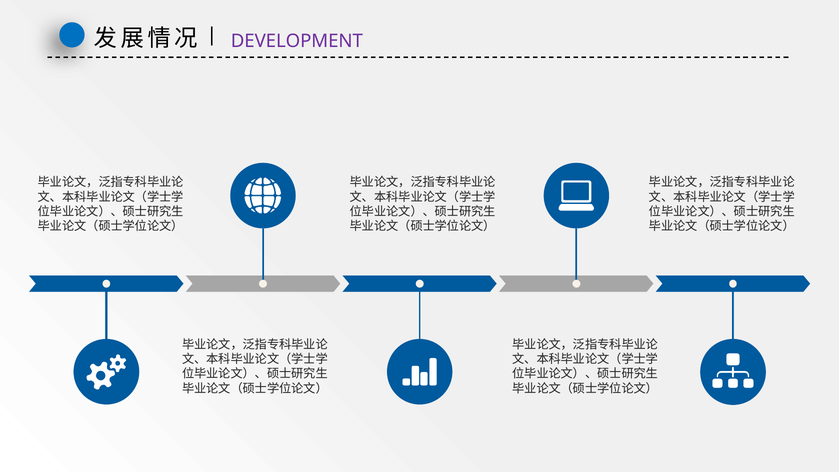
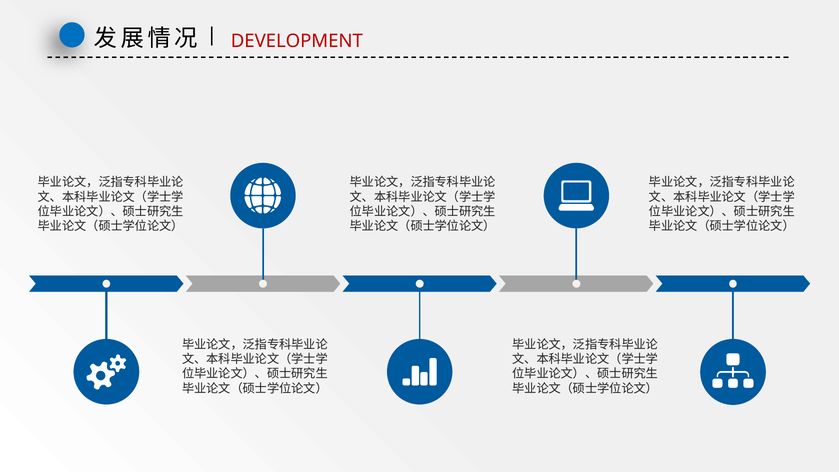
DEVELOPMENT colour: purple -> red
